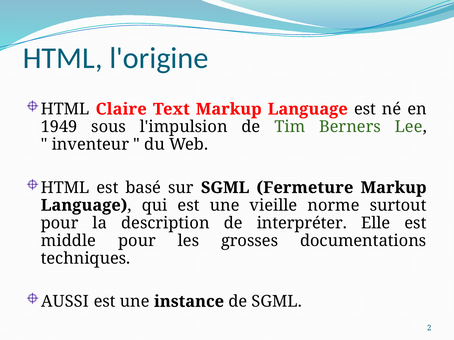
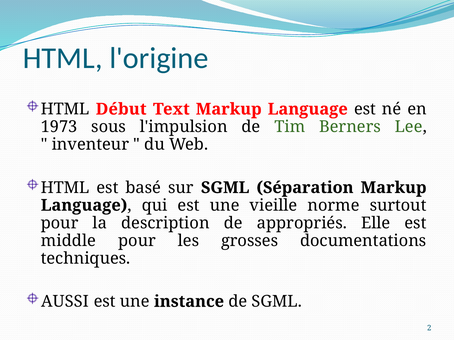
Claire: Claire -> Début
1949: 1949 -> 1973
Fermeture: Fermeture -> Séparation
interpréter: interpréter -> appropriés
